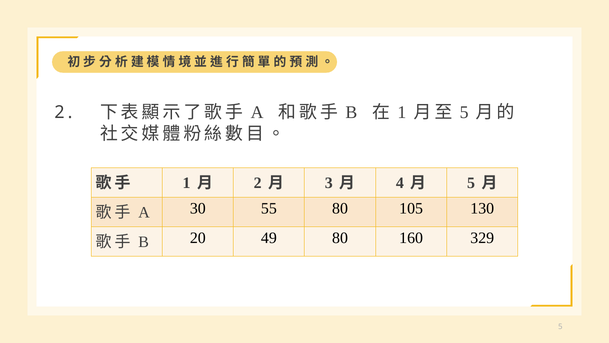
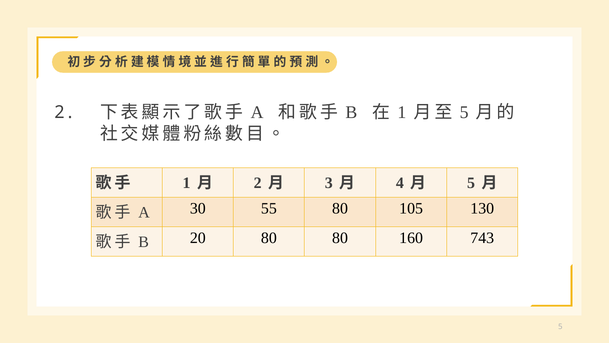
20 49: 49 -> 80
329: 329 -> 743
